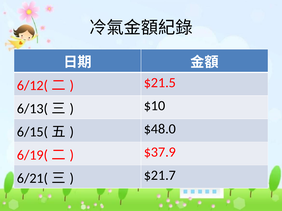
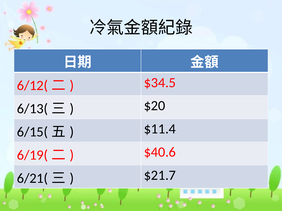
$21.5: $21.5 -> $34.5
$10: $10 -> $20
$48.0: $48.0 -> $11.4
$37.9: $37.9 -> $40.6
